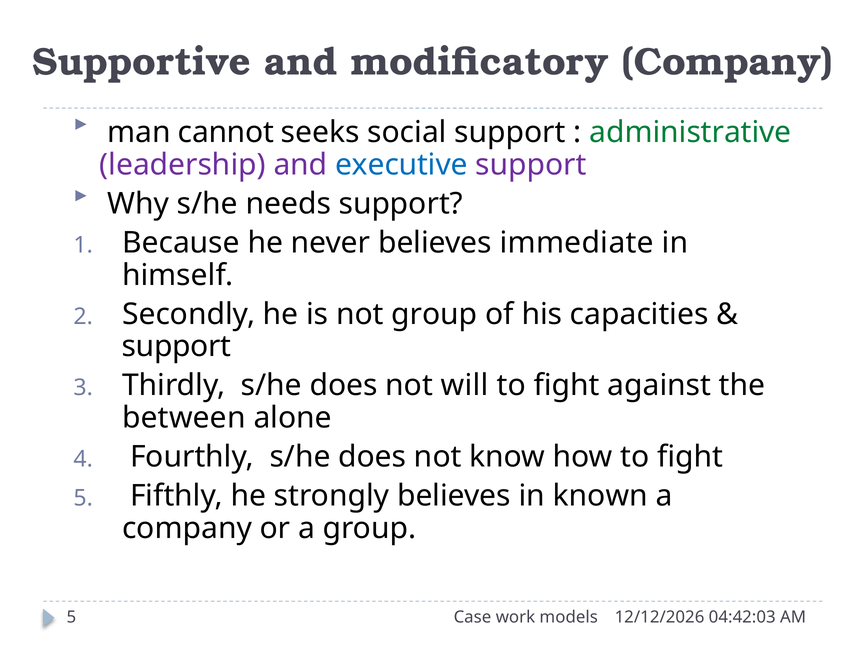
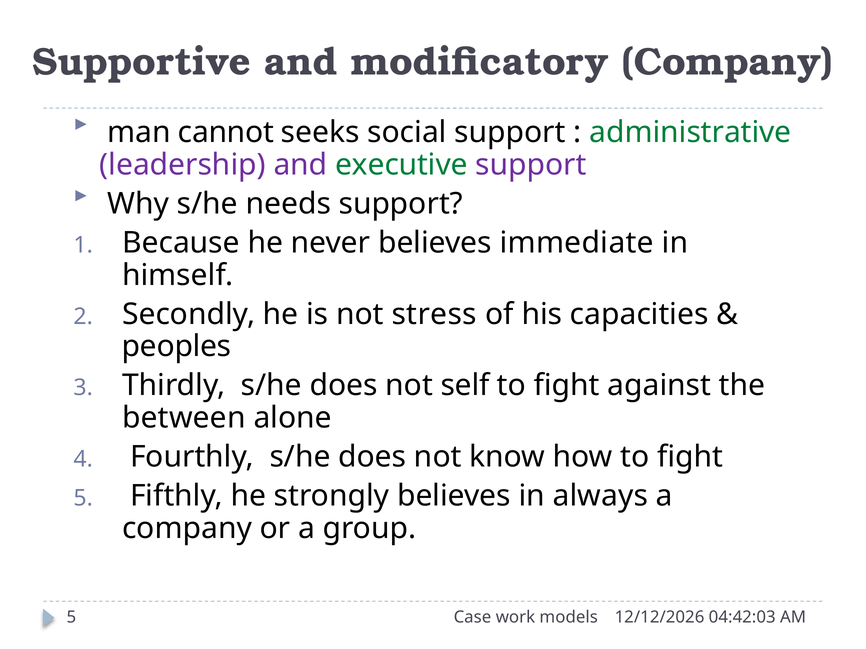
executive colour: blue -> green
not group: group -> stress
support at (177, 347): support -> peoples
will: will -> self
known: known -> always
